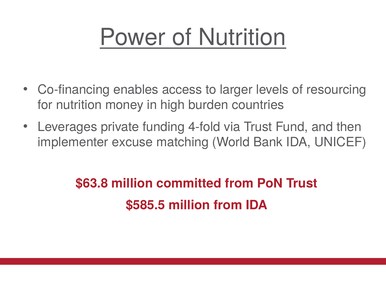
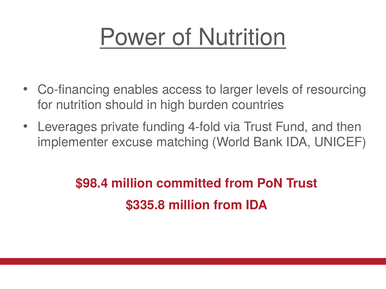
money: money -> should
$63.8: $63.8 -> $98.4
$585.5: $585.5 -> $335.8
